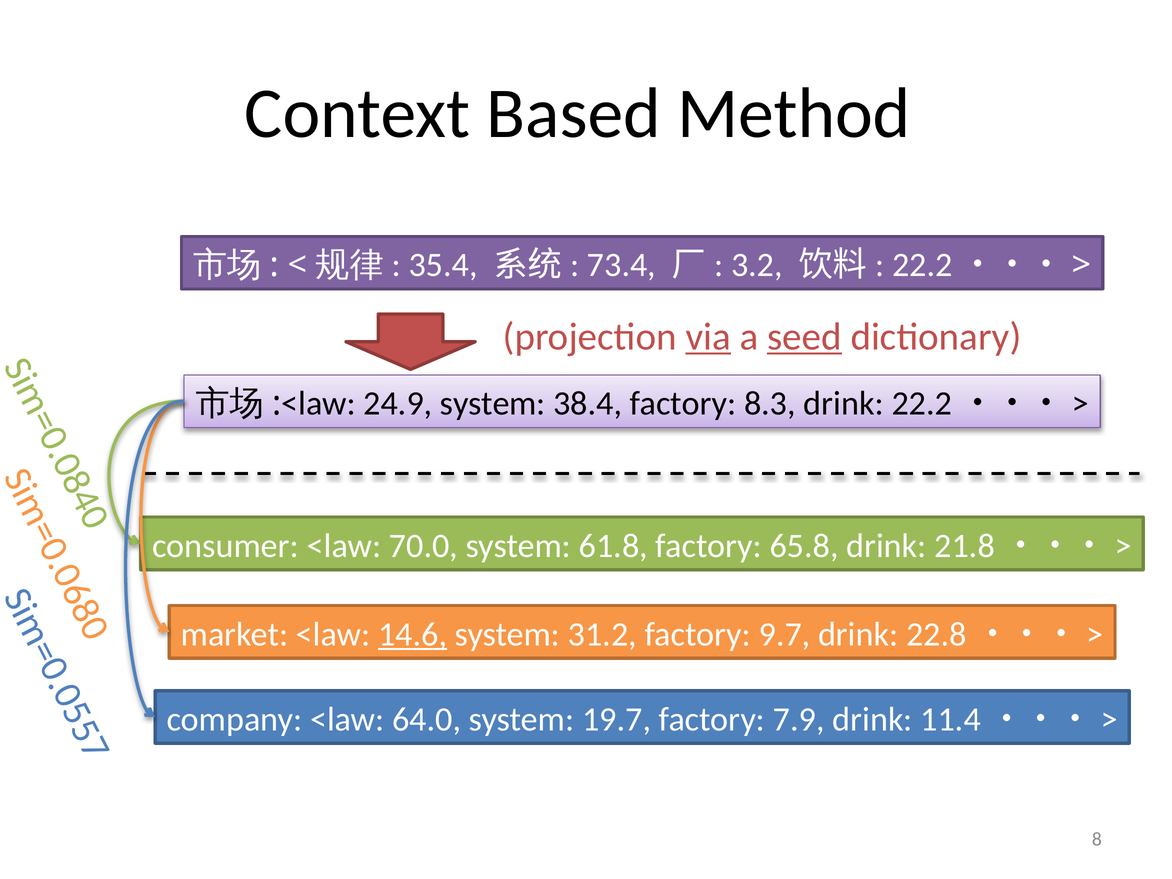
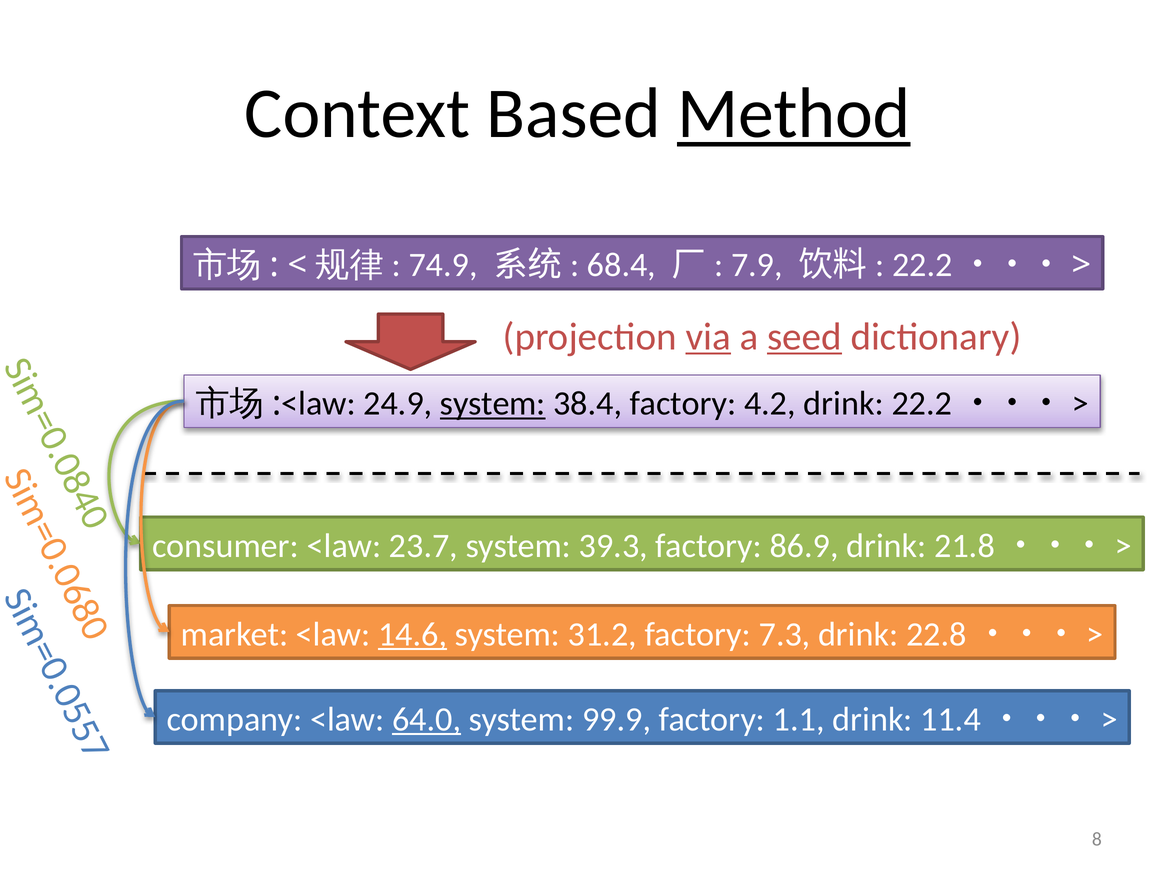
Method underline: none -> present
35.4: 35.4 -> 74.9
73.4: 73.4 -> 68.4
3.2: 3.2 -> 7.9
system at (493, 404) underline: none -> present
8.3: 8.3 -> 4.2
70.0: 70.0 -> 23.7
61.8: 61.8 -> 39.3
65.8: 65.8 -> 86.9
9.7: 9.7 -> 7.3
64.0 underline: none -> present
19.7: 19.7 -> 99.9
7.9: 7.9 -> 1.1
